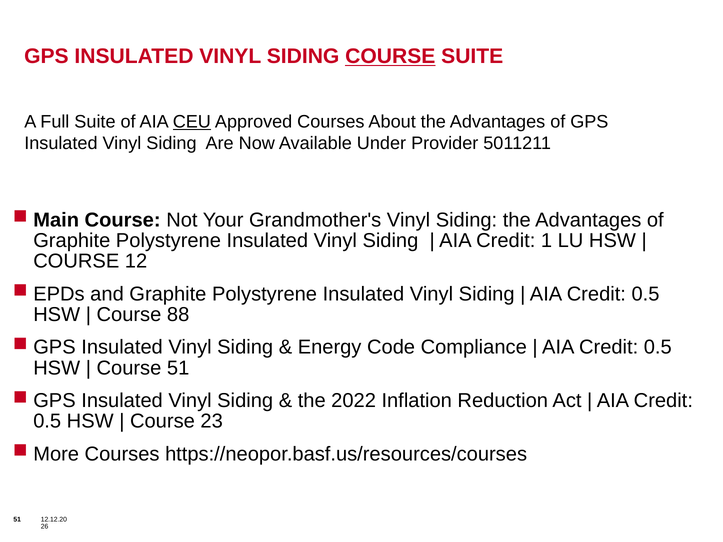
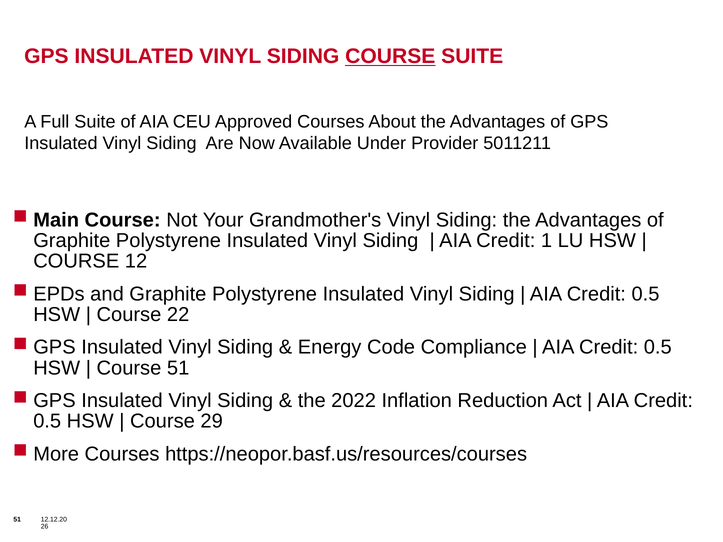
CEU underline: present -> none
88: 88 -> 22
23: 23 -> 29
